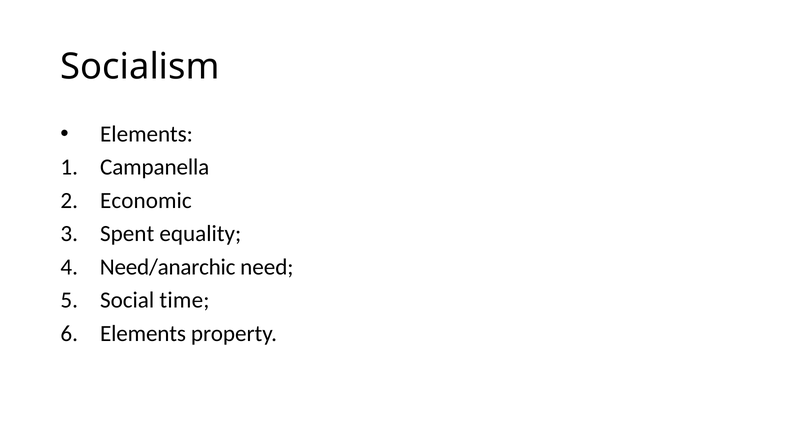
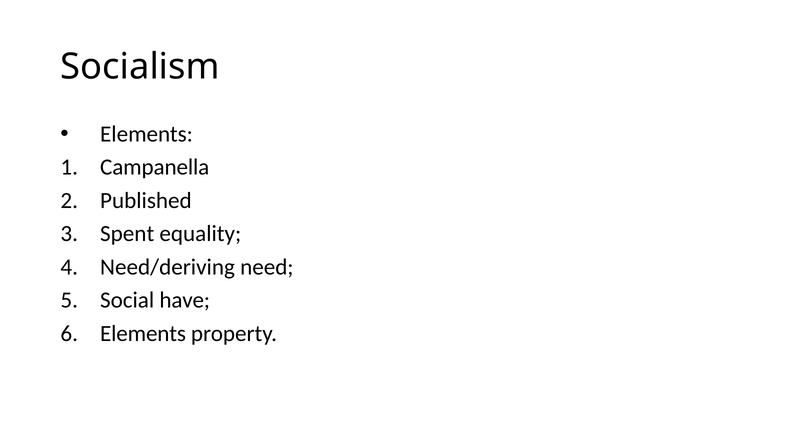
Economic: Economic -> Published
Need/anarchic: Need/anarchic -> Need/deriving
time: time -> have
